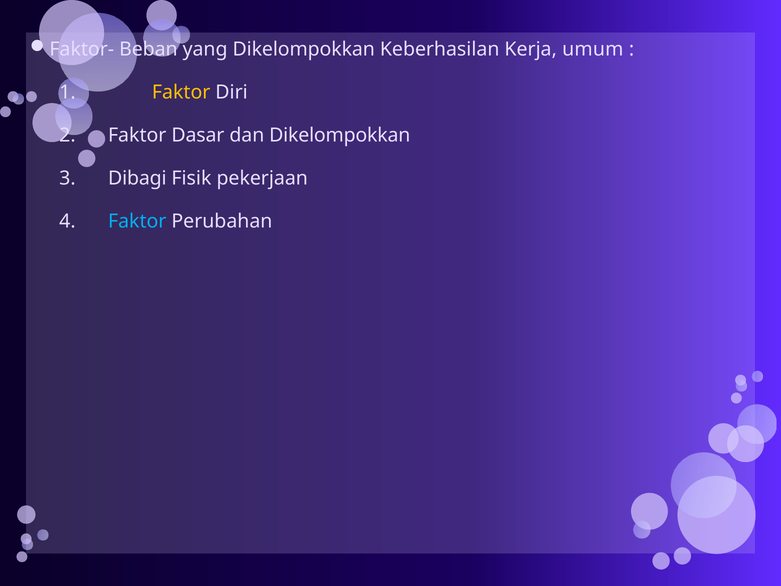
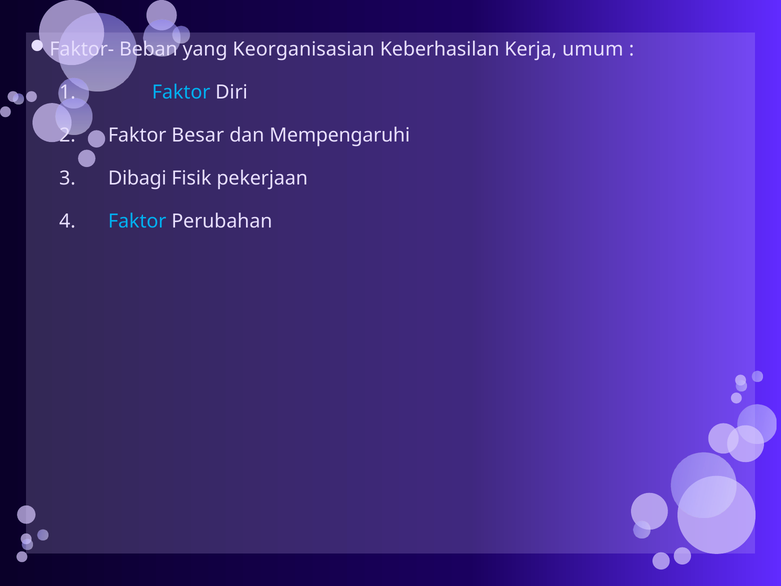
yang Dikelompokkan: Dikelompokkan -> Keorganisasian
Faktor at (181, 92) colour: yellow -> light blue
Dasar: Dasar -> Besar
dan Dikelompokkan: Dikelompokkan -> Mempengaruhi
